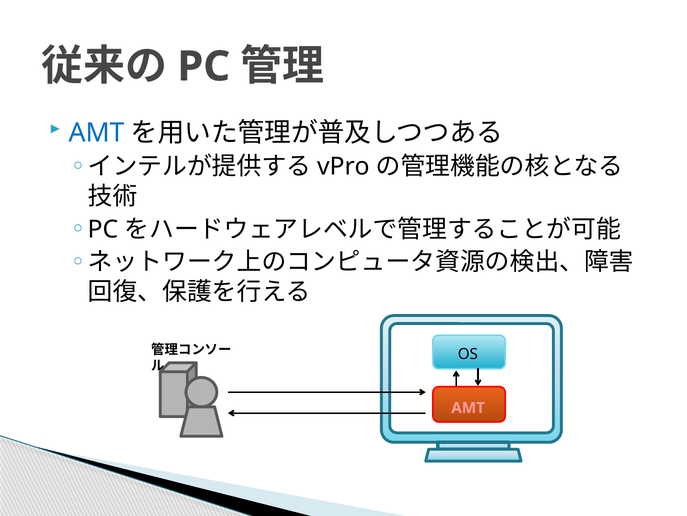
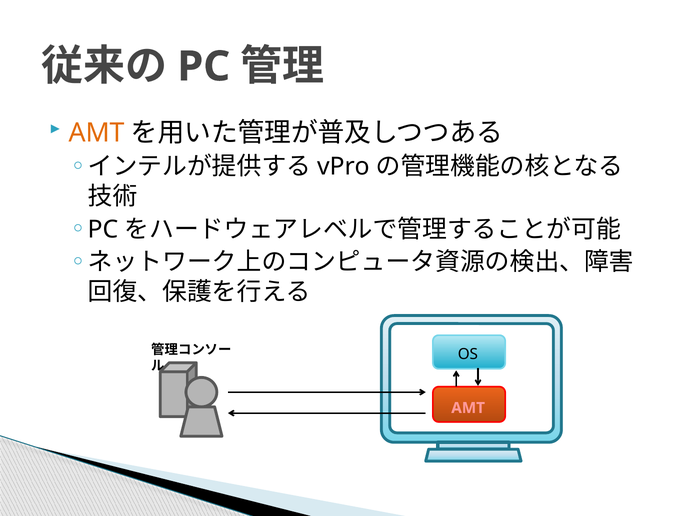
AMT at (97, 133) colour: blue -> orange
